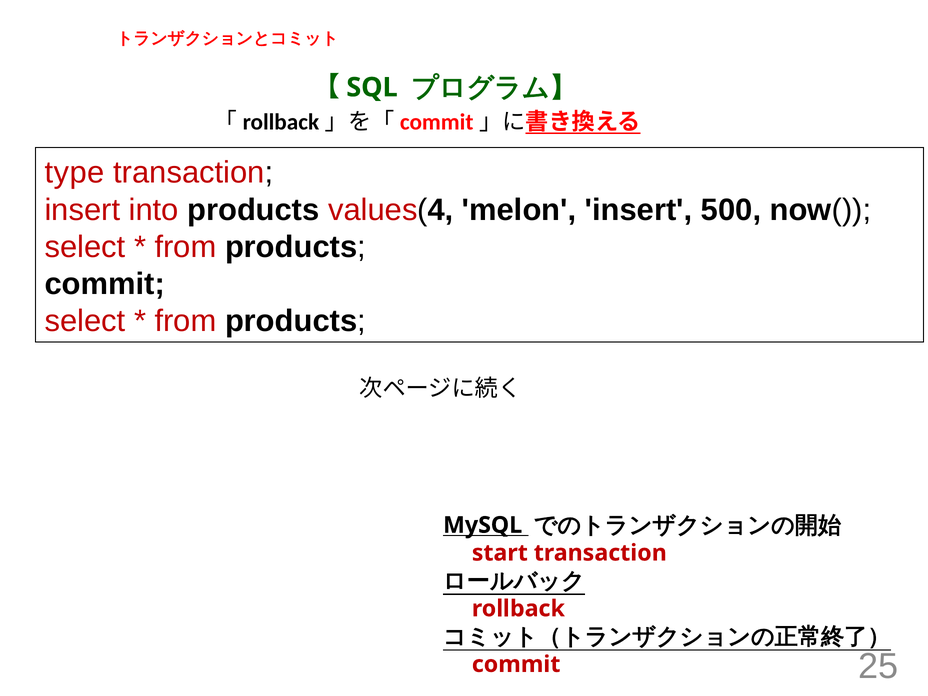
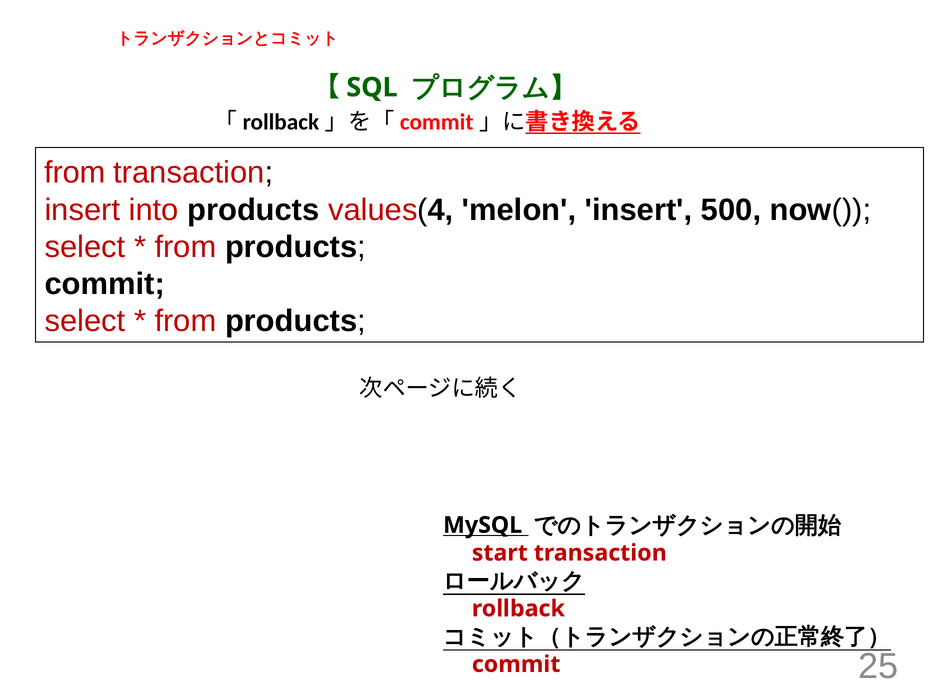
type at (75, 173): type -> from
